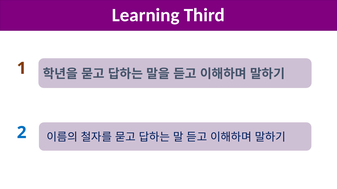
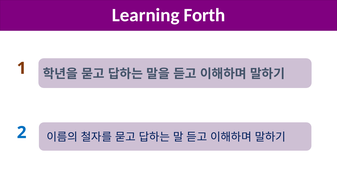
Third: Third -> Forth
